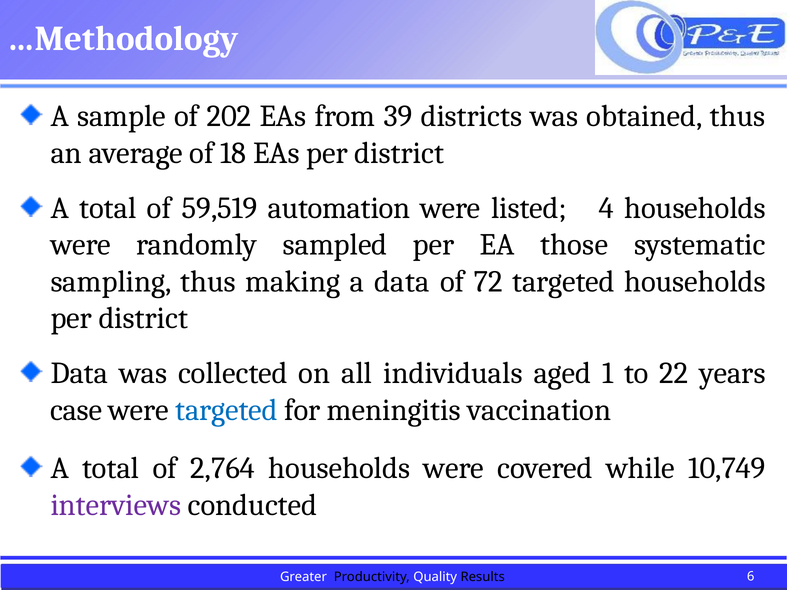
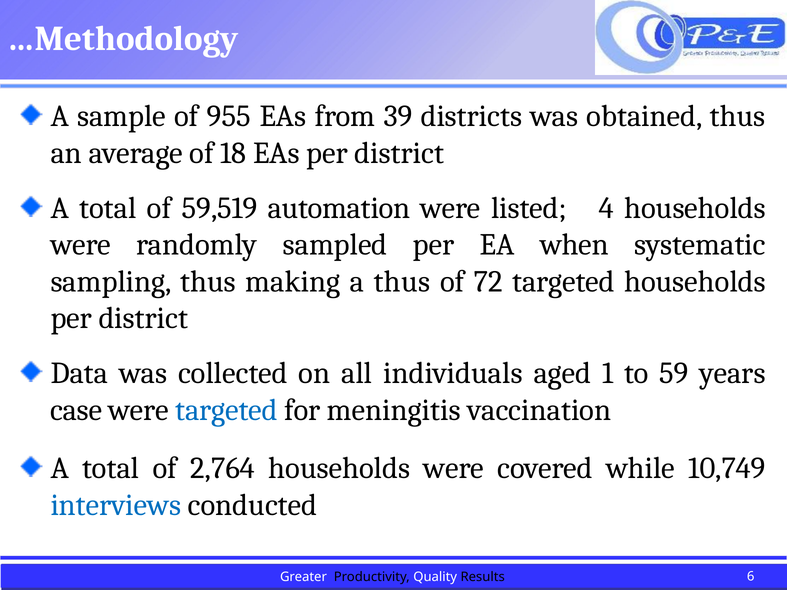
202: 202 -> 955
those: those -> when
a data: data -> thus
22: 22 -> 59
interviews colour: purple -> blue
